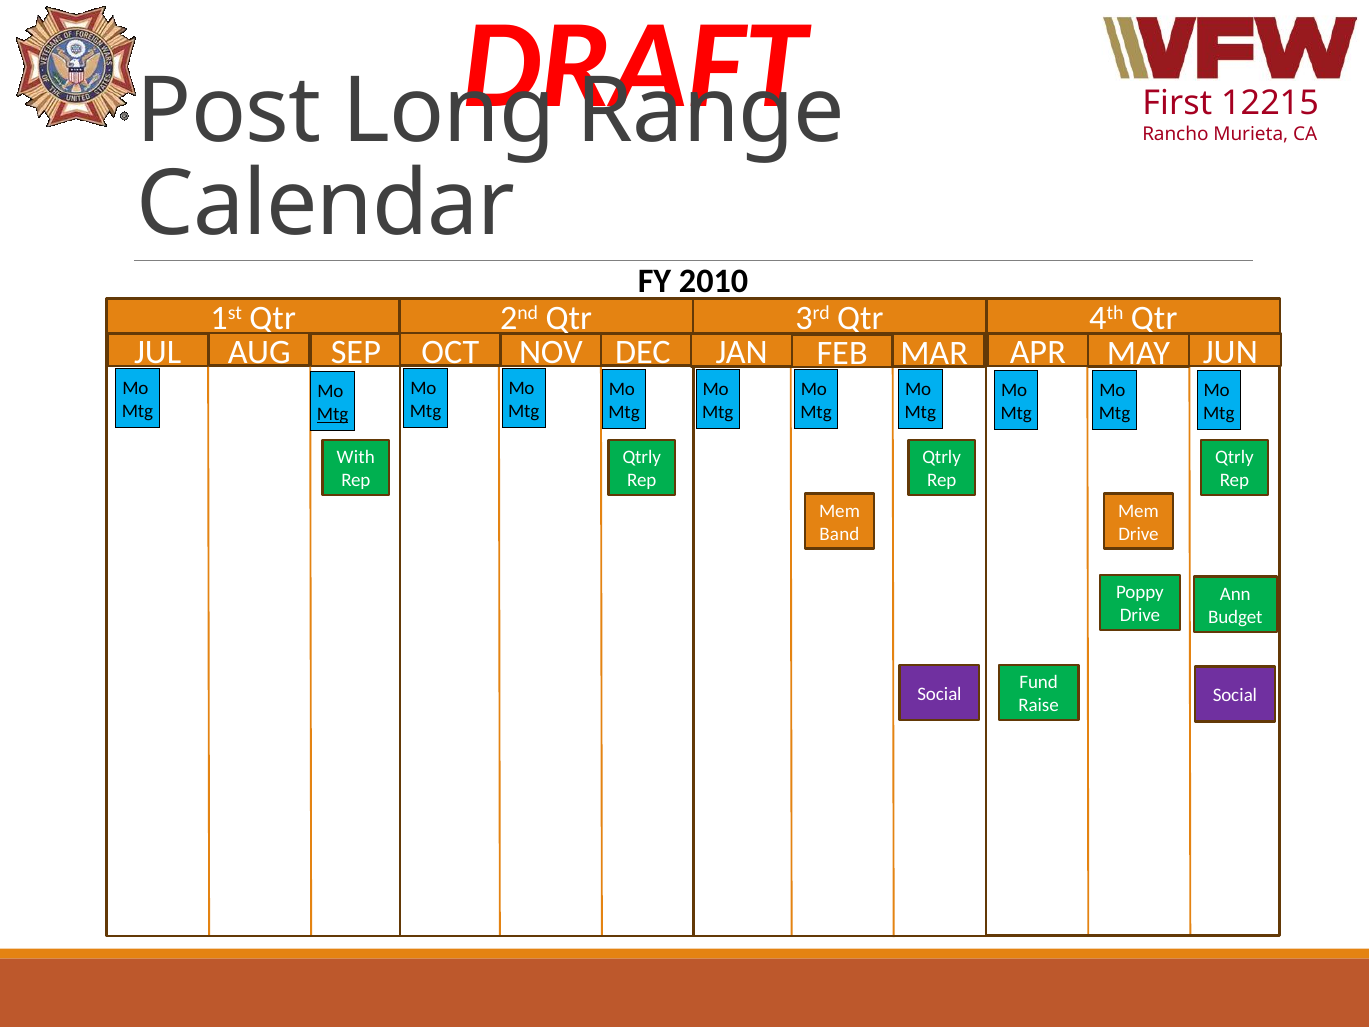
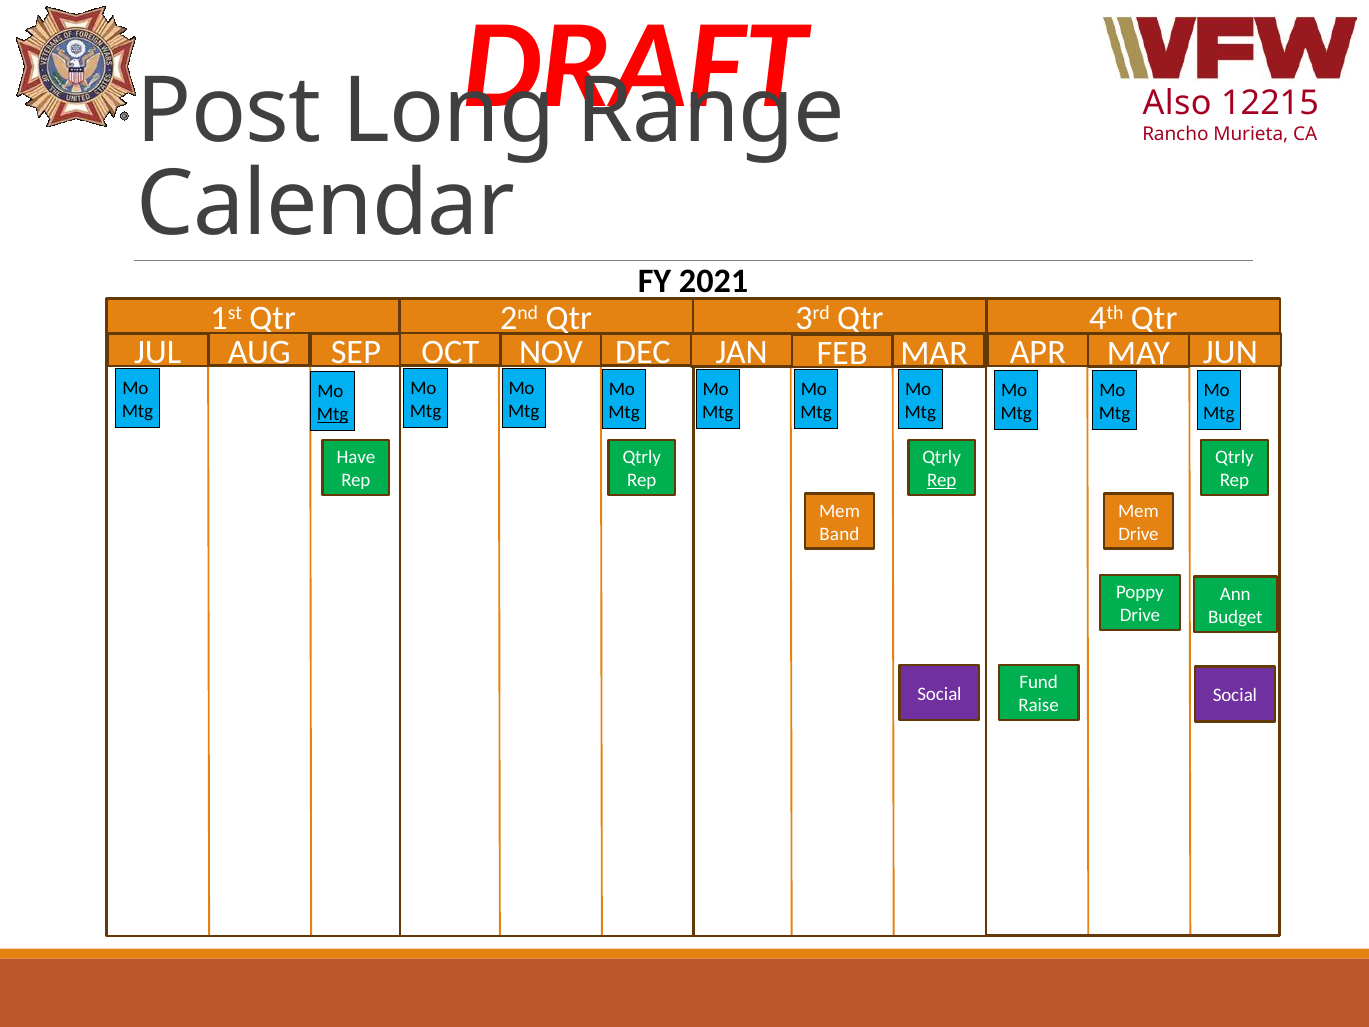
First: First -> Also
2010: 2010 -> 2021
With: With -> Have
Rep at (942, 480) underline: none -> present
